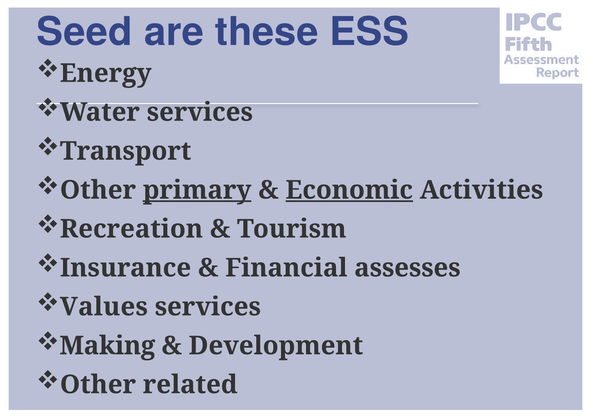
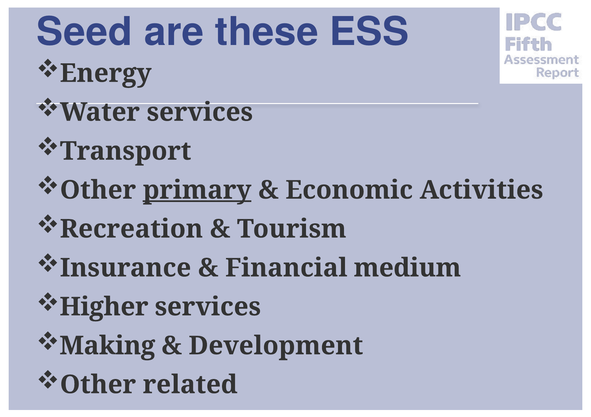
Economic underline: present -> none
assesses: assesses -> medium
Values: Values -> Higher
